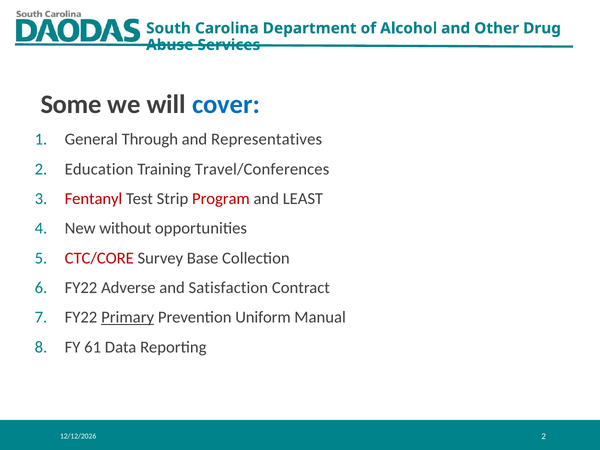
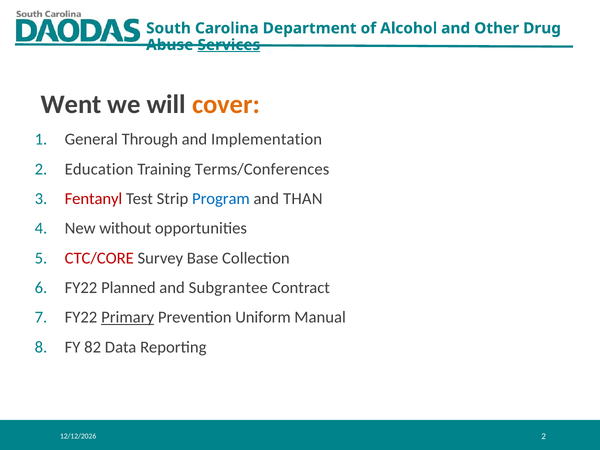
Services underline: none -> present
Some: Some -> Went
cover colour: blue -> orange
Representatives: Representatives -> Implementation
Travel/Conferences: Travel/Conferences -> Terms/Conferences
Program colour: red -> blue
LEAST: LEAST -> THAN
Adverse: Adverse -> Planned
Satisfaction: Satisfaction -> Subgrantee
61: 61 -> 82
